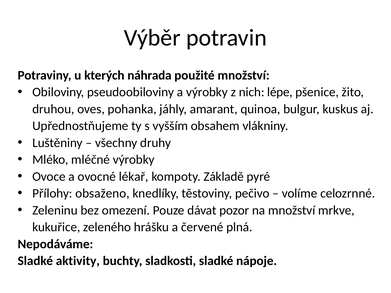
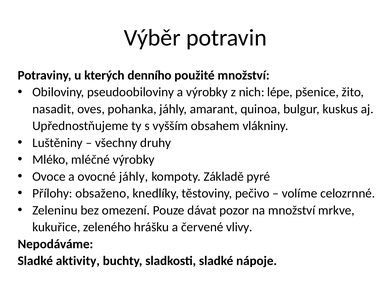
náhrada: náhrada -> denního
druhou: druhou -> nasadit
ovocné lékař: lékař -> jáhly
plná: plná -> vlivy
